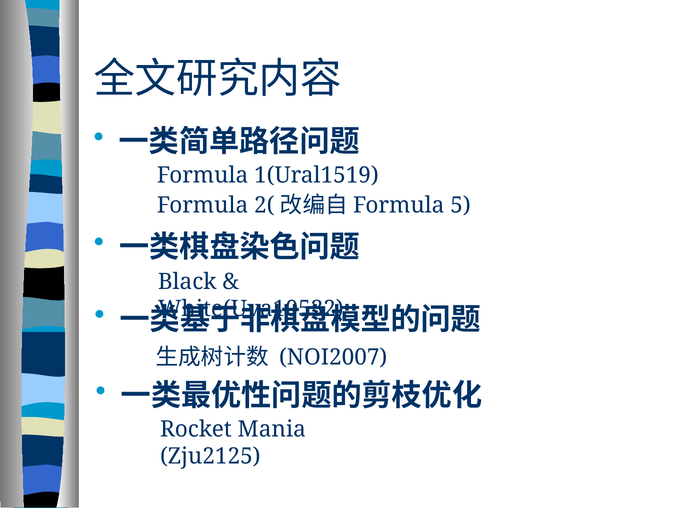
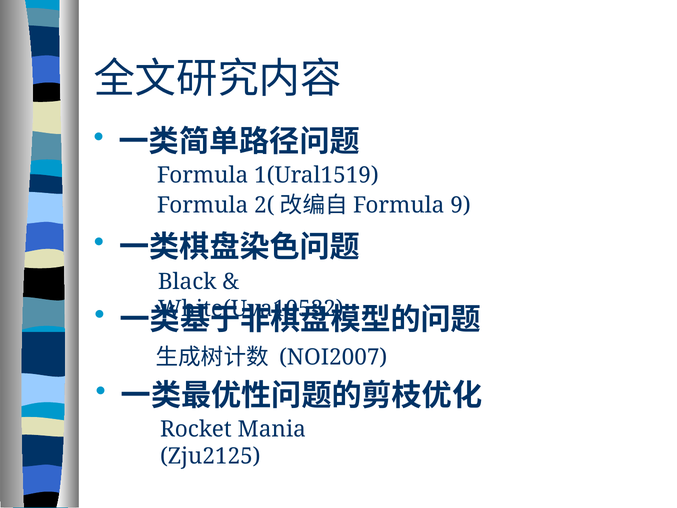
5: 5 -> 9
